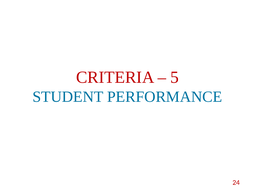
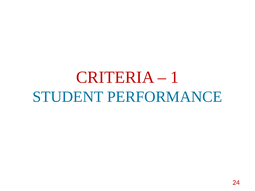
5: 5 -> 1
